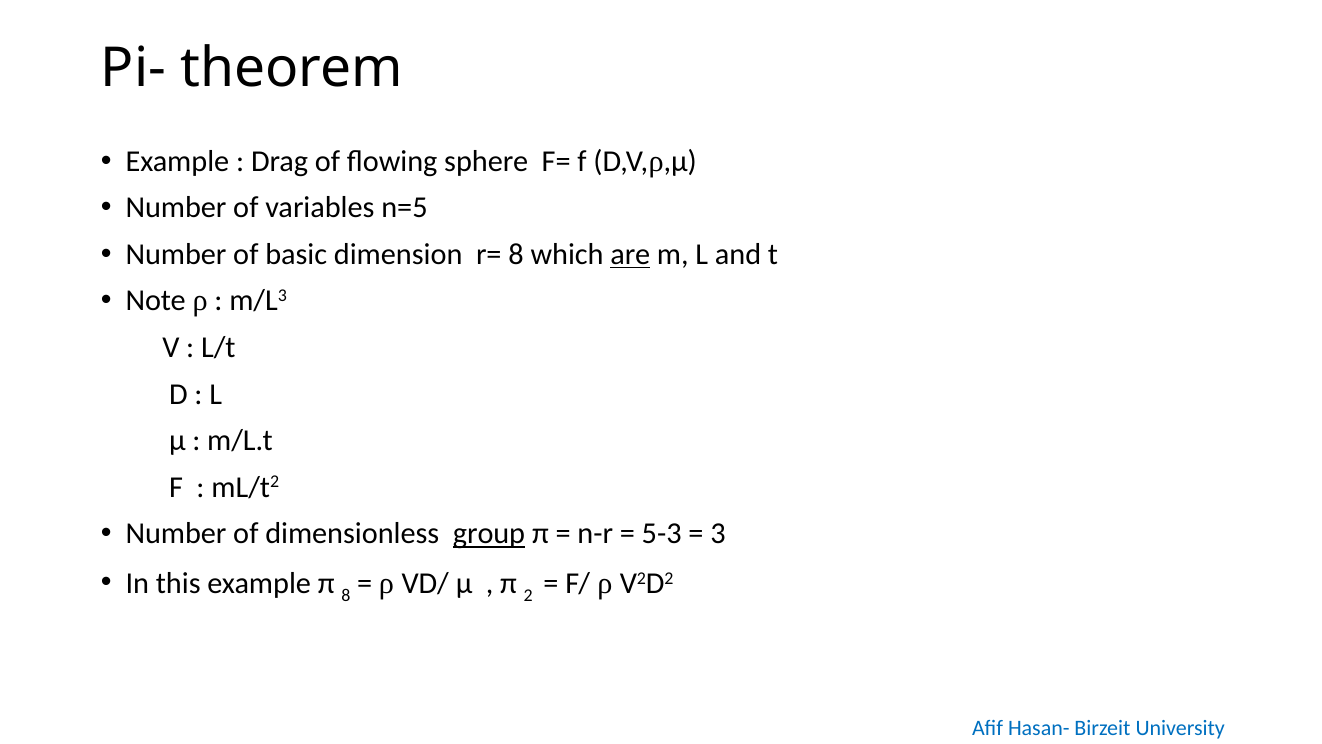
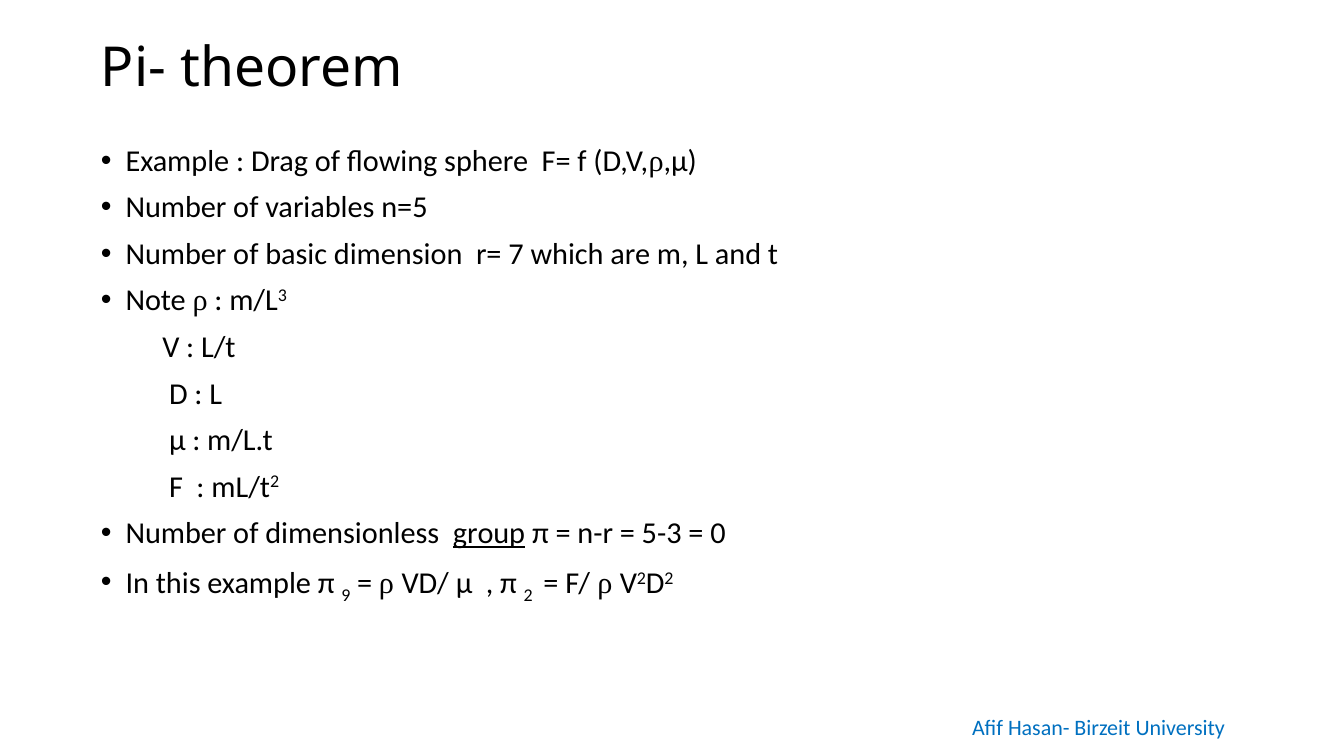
r= 8: 8 -> 7
are underline: present -> none
3: 3 -> 0
π 8: 8 -> 9
